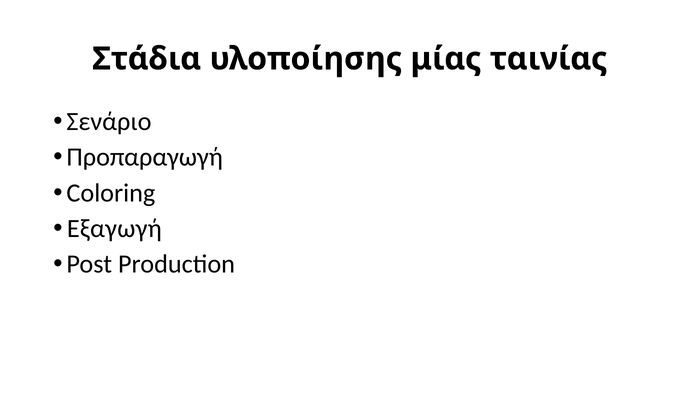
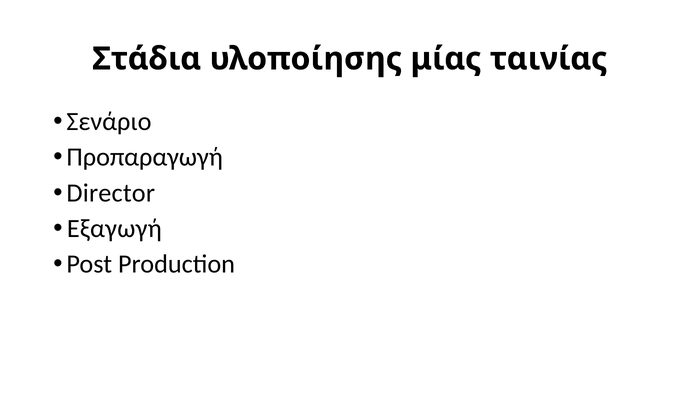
Coloring: Coloring -> Director
